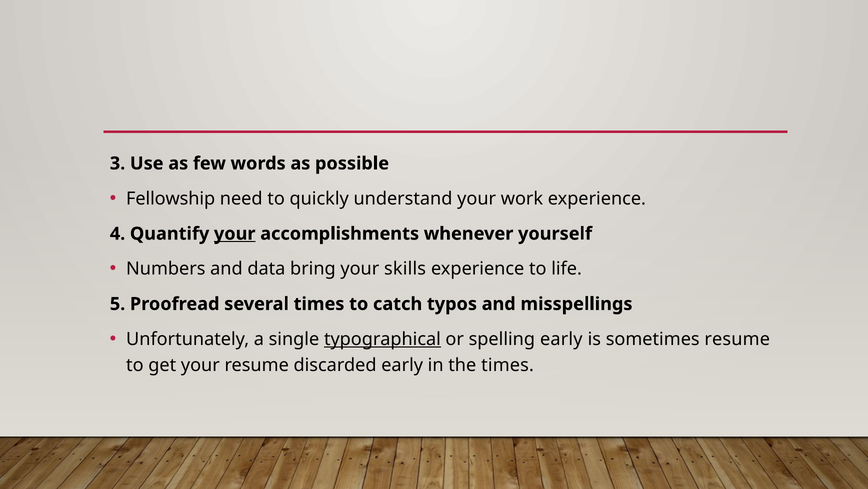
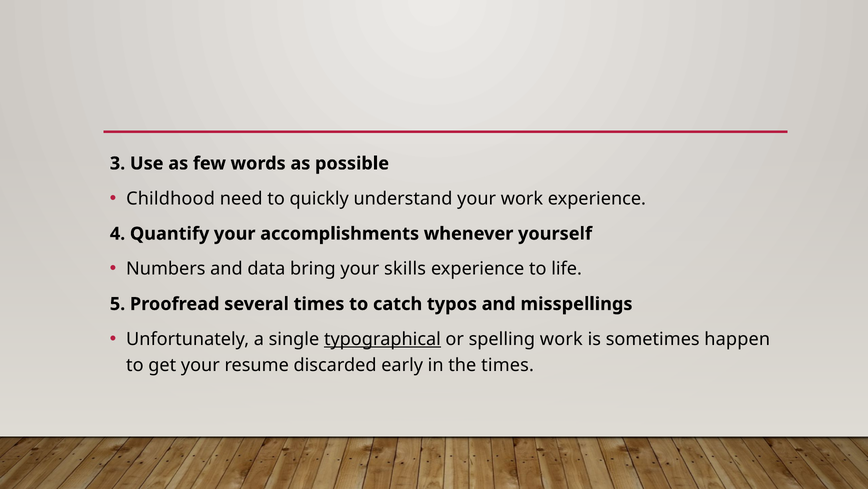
Fellowship: Fellowship -> Childhood
your at (235, 233) underline: present -> none
spelling early: early -> work
sometimes resume: resume -> happen
